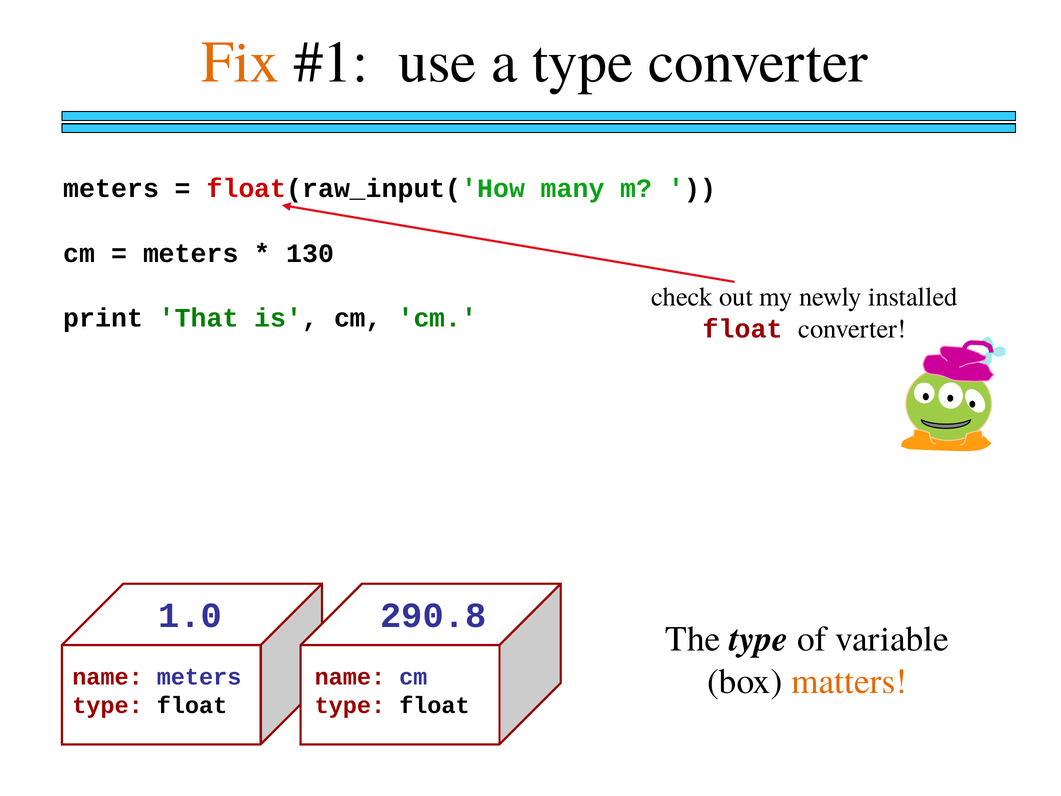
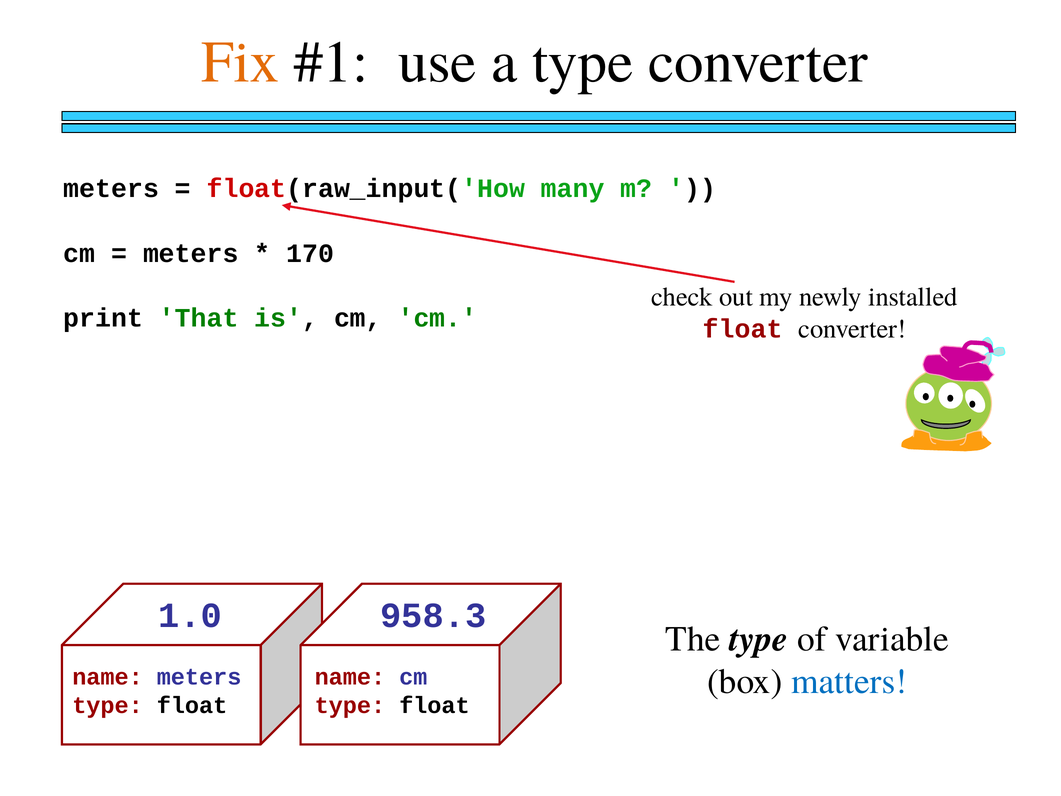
130: 130 -> 170
290.8: 290.8 -> 958.3
matters colour: orange -> blue
